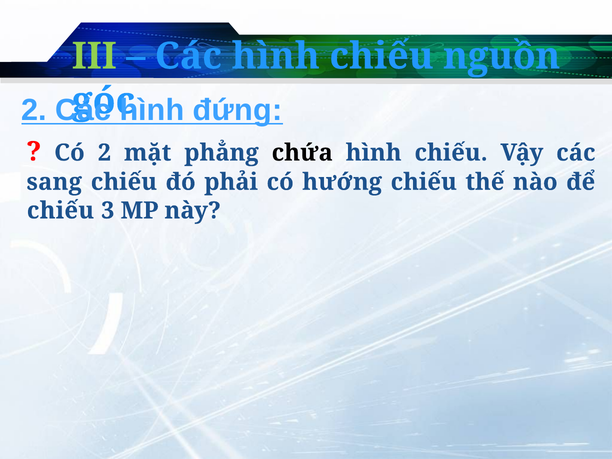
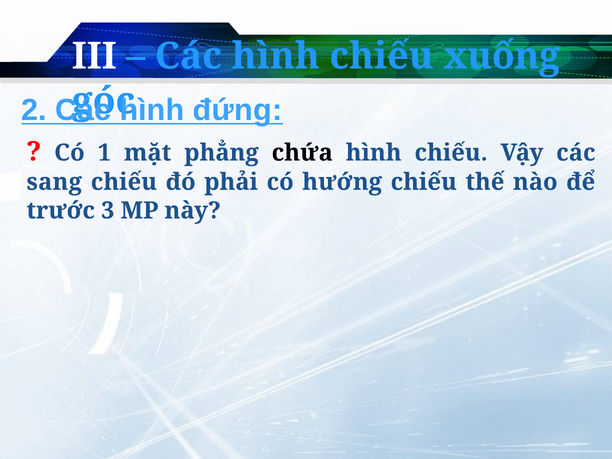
III colour: light green -> white
nguồn: nguồn -> xuống
Có 2: 2 -> 1
chiếu at (60, 211): chiếu -> trước
